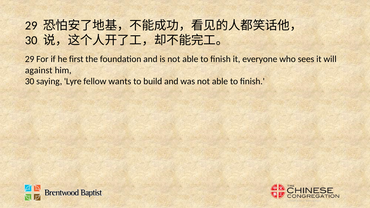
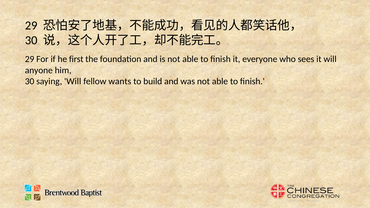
against: against -> anyone
saying Lyre: Lyre -> Will
